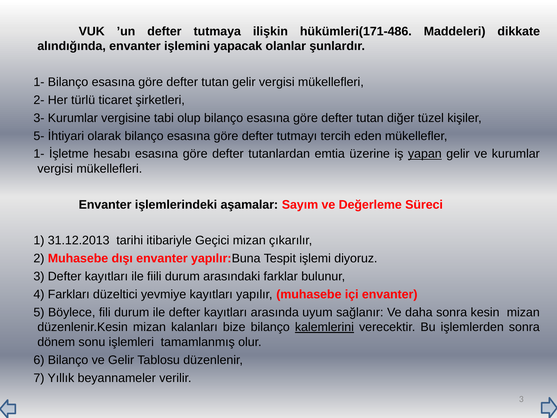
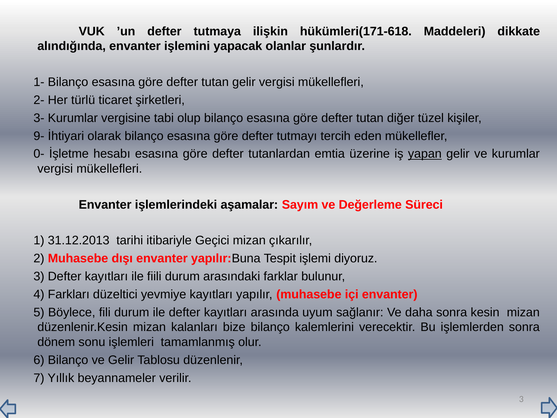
hükümleri(171-486: hükümleri(171-486 -> hükümleri(171-618
5-: 5- -> 9-
1- at (39, 154): 1- -> 0-
kalemlerini underline: present -> none
